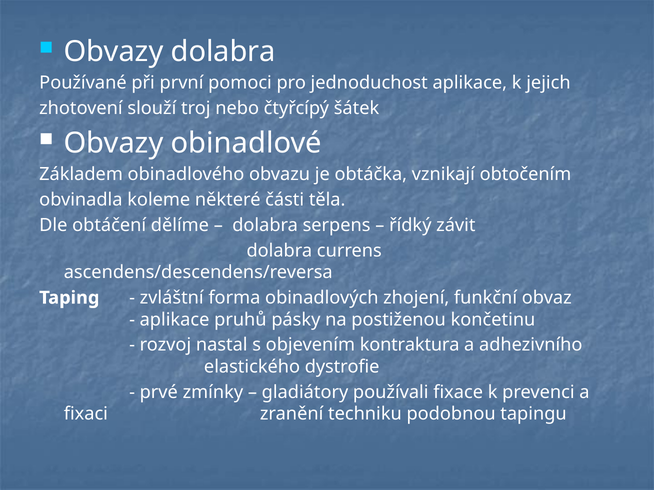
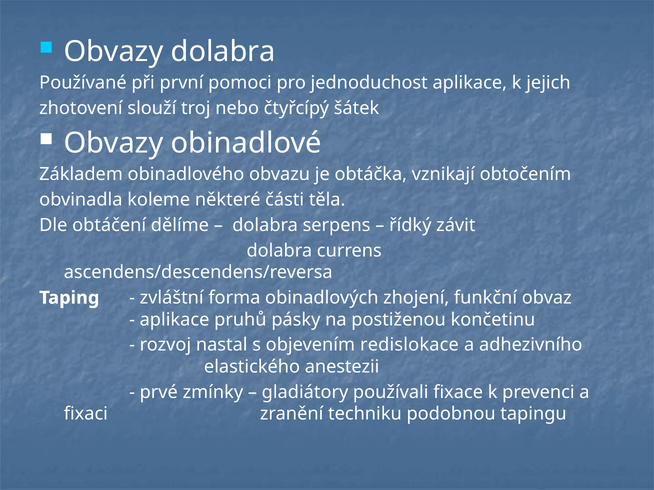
kontraktura: kontraktura -> redislokace
dystrofie: dystrofie -> anestezii
